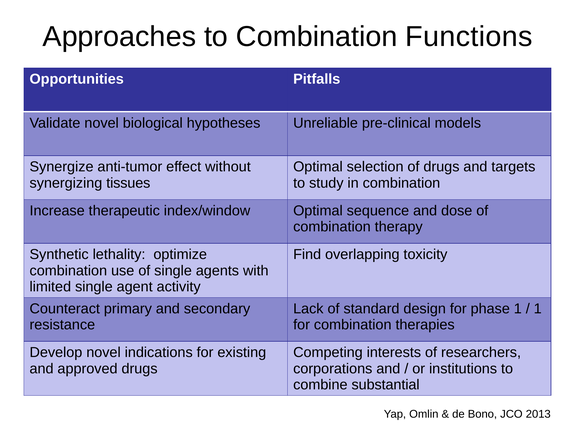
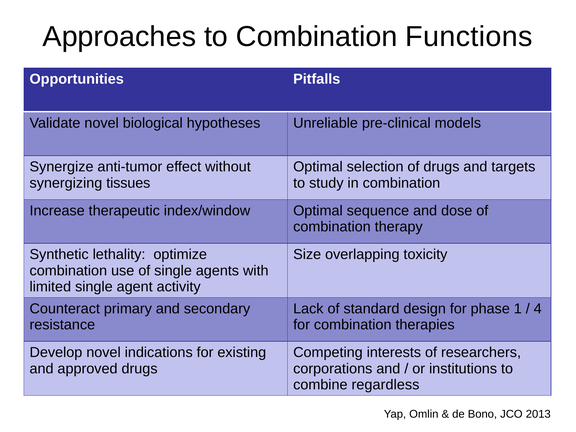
Find: Find -> Size
1 at (538, 309): 1 -> 4
substantial: substantial -> regardless
